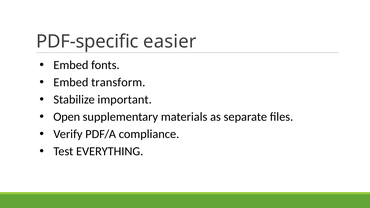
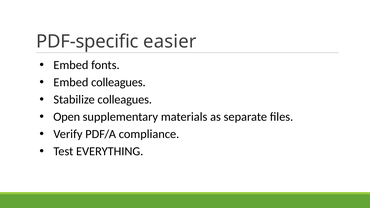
Embed transform: transform -> colleagues
Stabilize important: important -> colleagues
